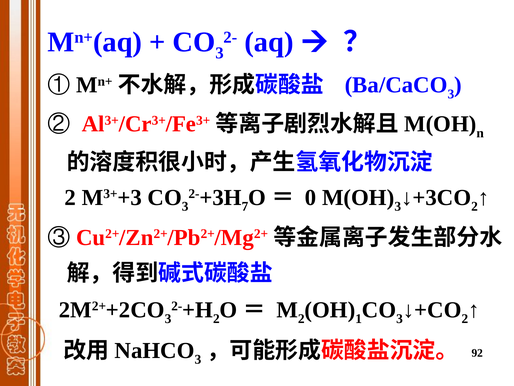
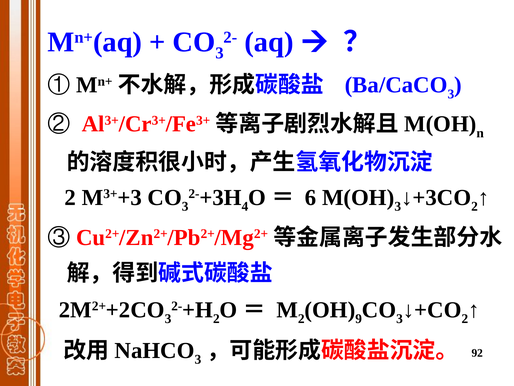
7: 7 -> 4
0: 0 -> 6
1: 1 -> 9
